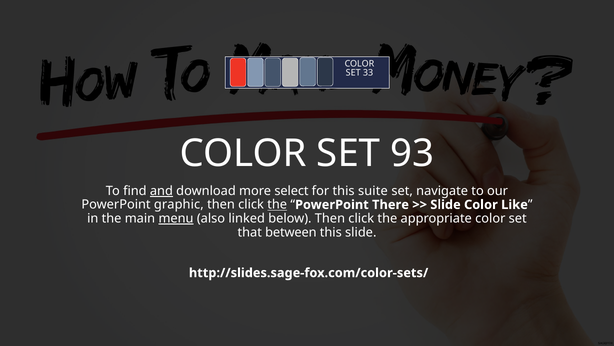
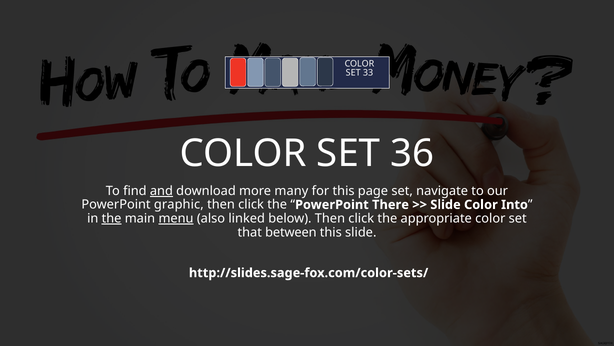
93: 93 -> 36
select: select -> many
suite: suite -> page
the at (277, 204) underline: present -> none
Like: Like -> Into
the at (112, 218) underline: none -> present
